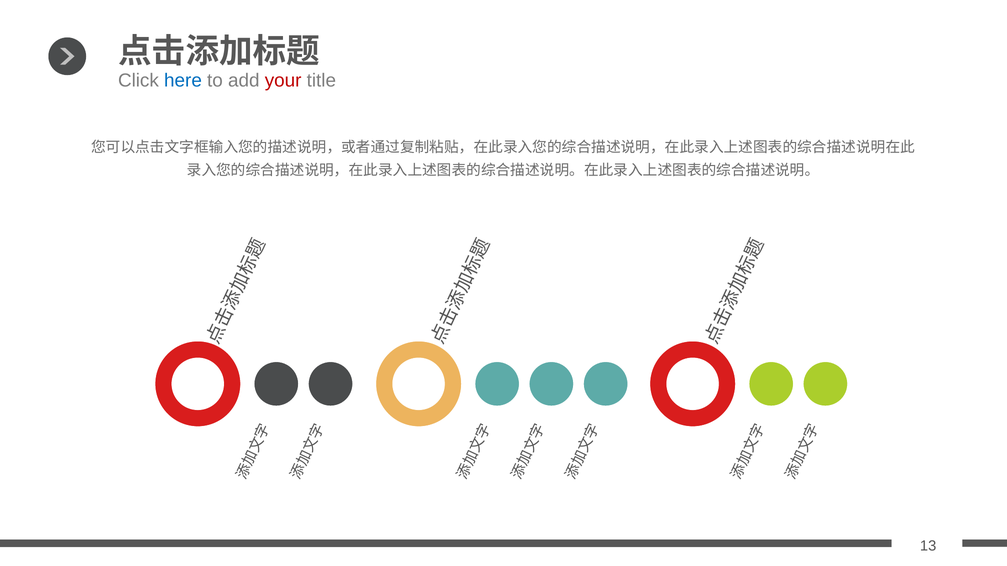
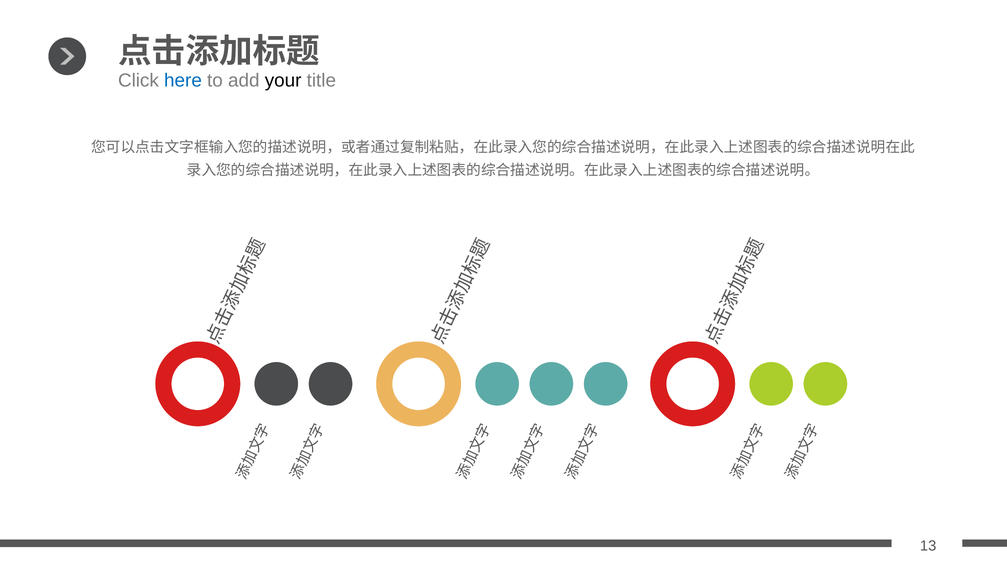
your colour: red -> black
